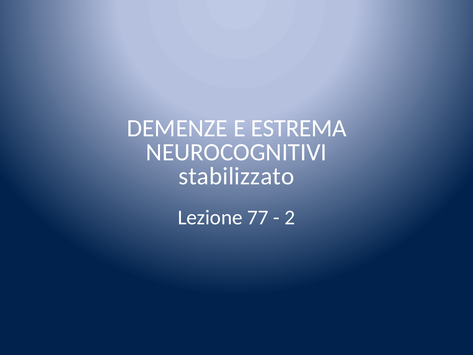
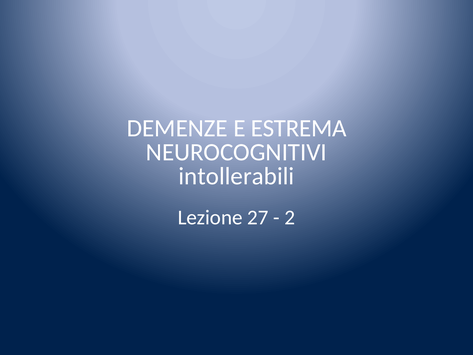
stabilizzato: stabilizzato -> intollerabili
77: 77 -> 27
